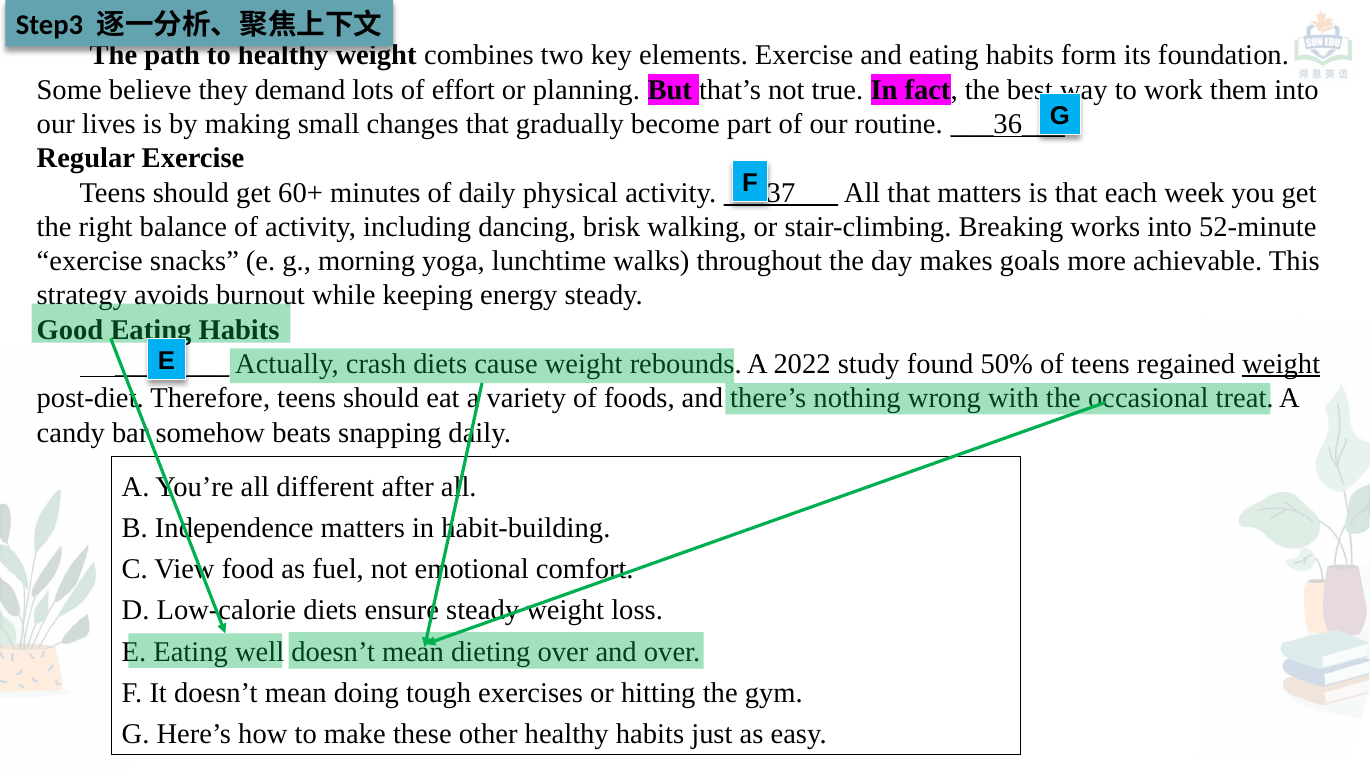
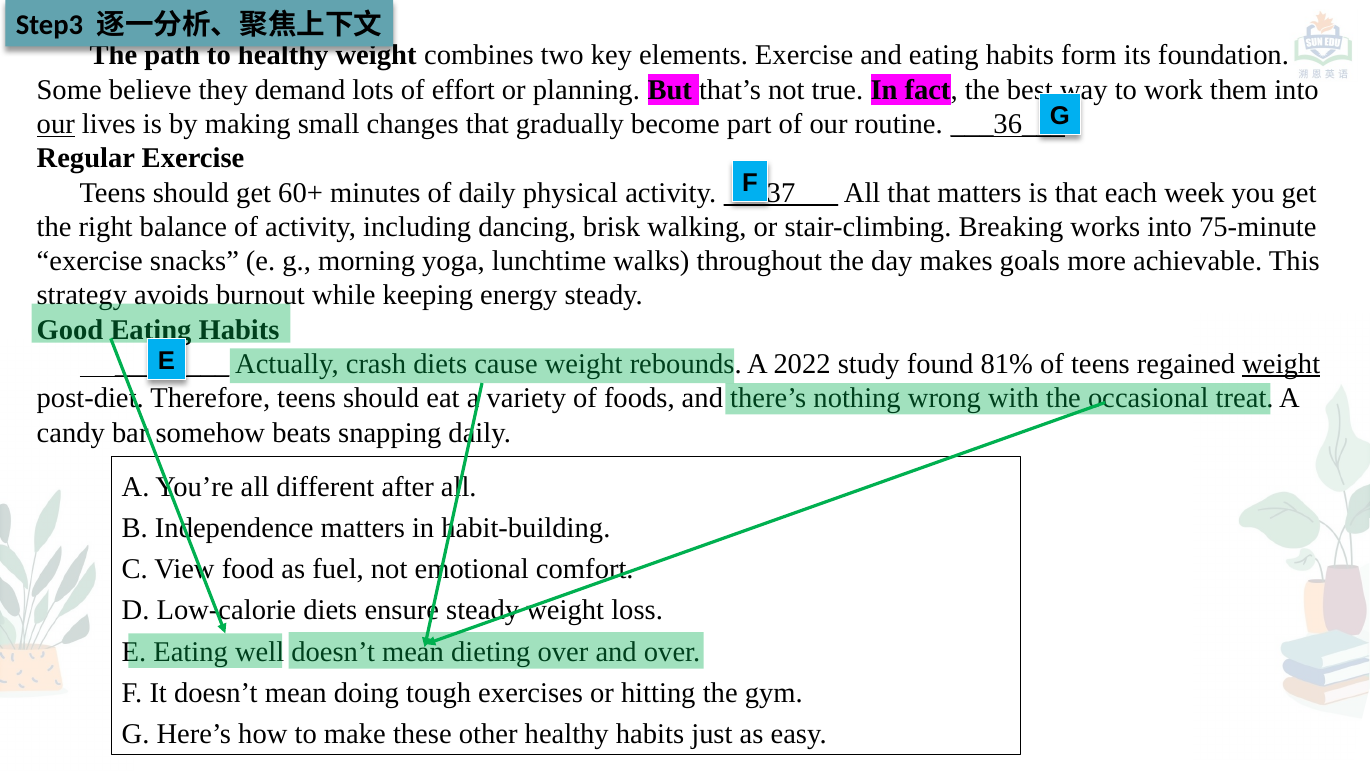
our at (56, 124) underline: none -> present
52-minute: 52-minute -> 75-minute
50%: 50% -> 81%
